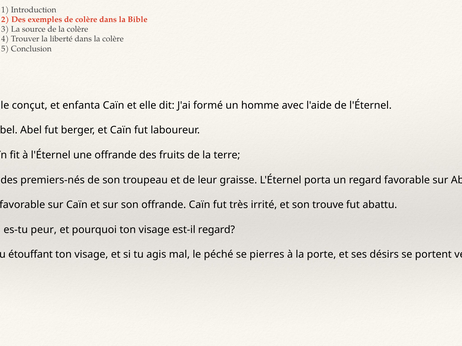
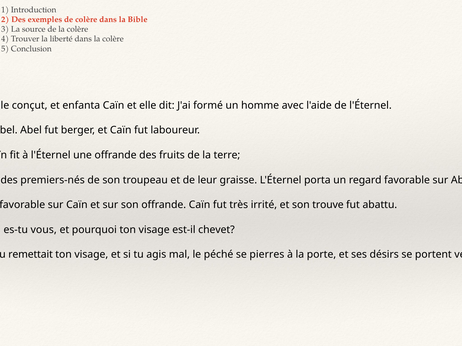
peur: peur -> vous
est-il regard: regard -> chevet
étouffant: étouffant -> remettait
